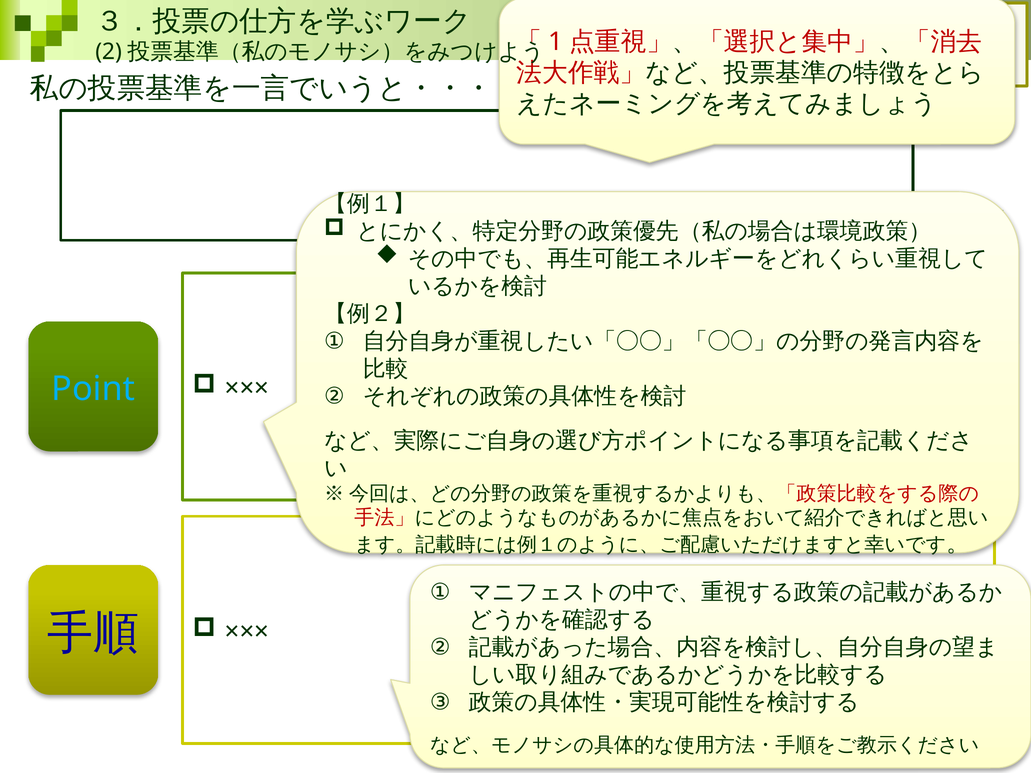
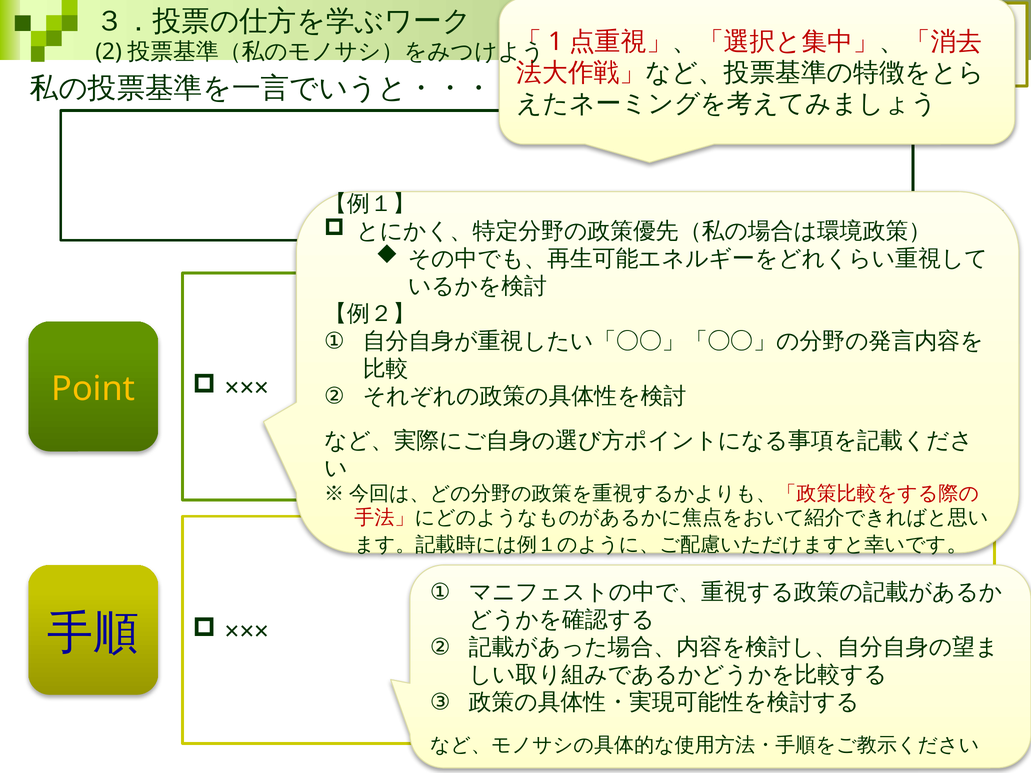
Point colour: light blue -> yellow
